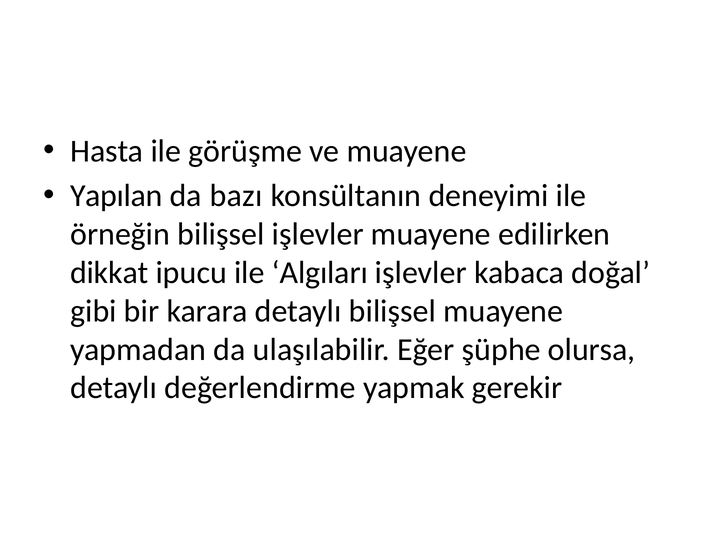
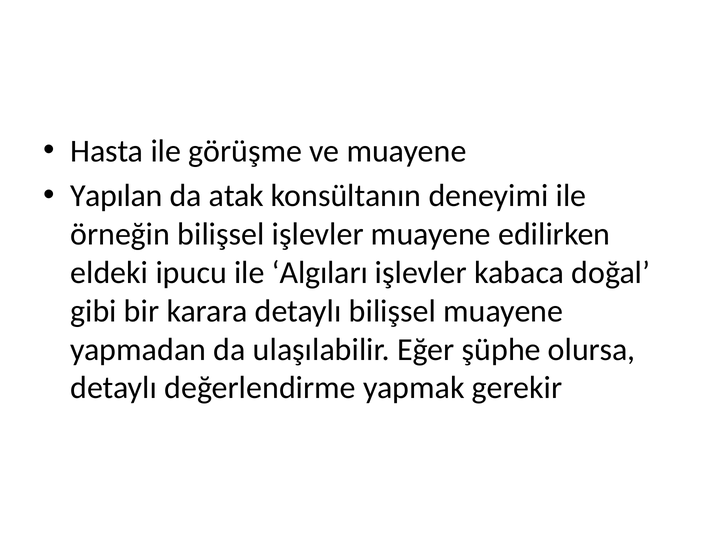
bazı: bazı -> atak
dikkat: dikkat -> eldeki
